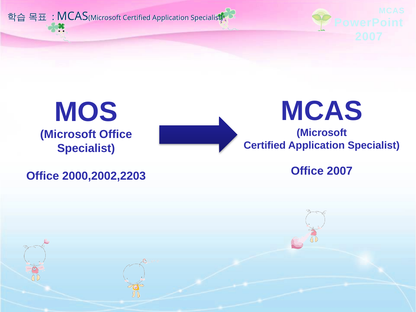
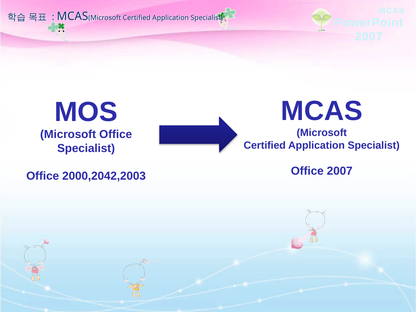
2000,2002,2203: 2000,2002,2203 -> 2000,2042,2003
